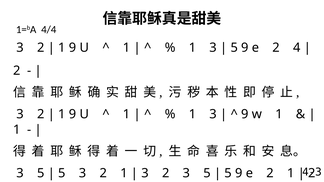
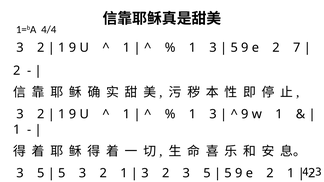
2 4: 4 -> 7
